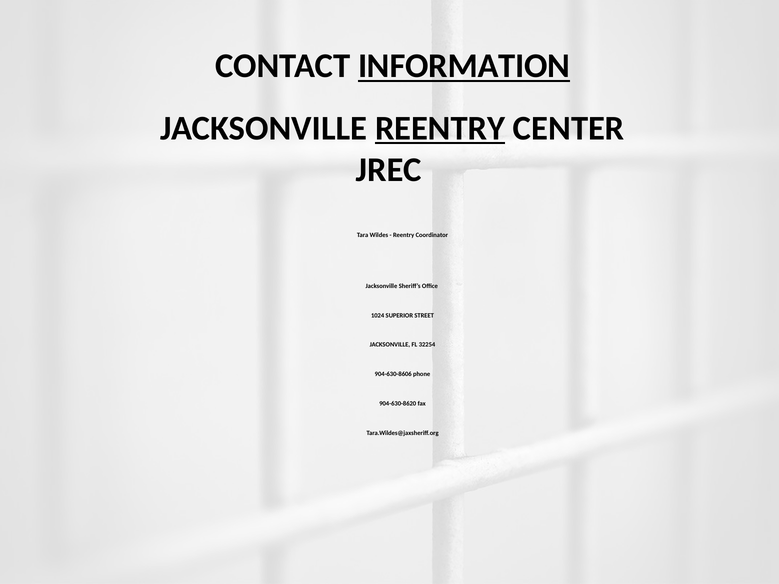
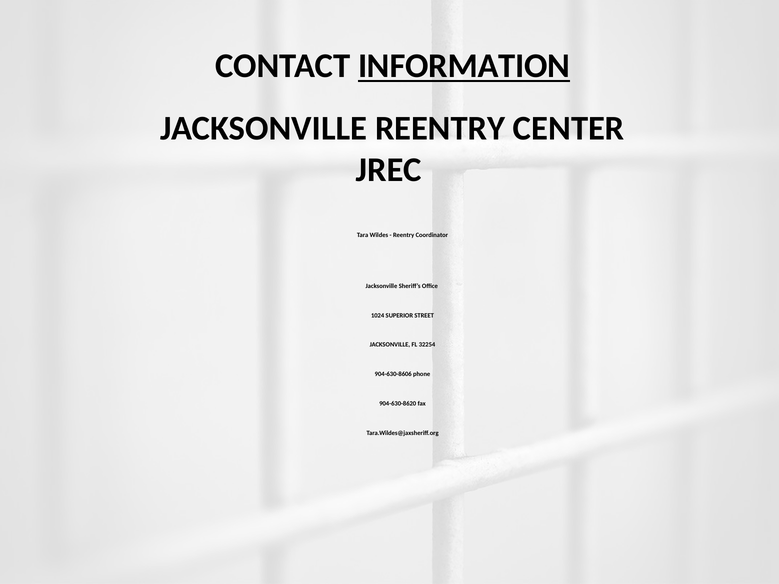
REENTRY at (440, 128) underline: present -> none
